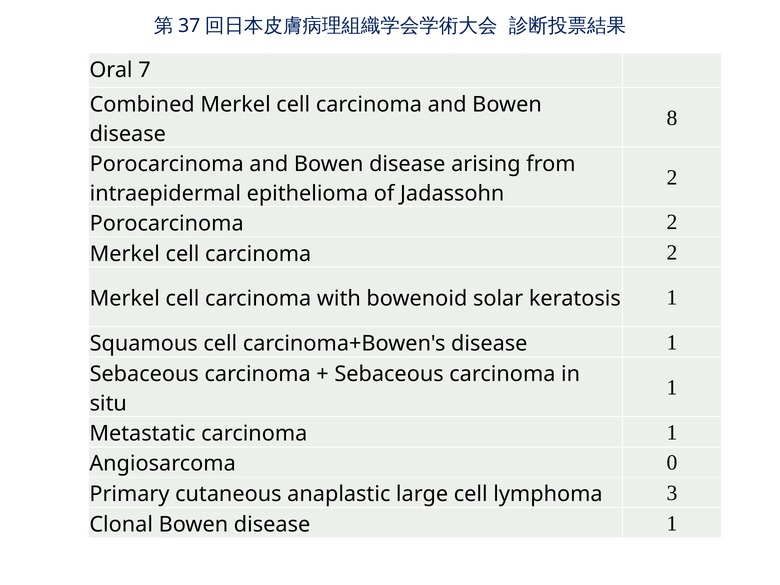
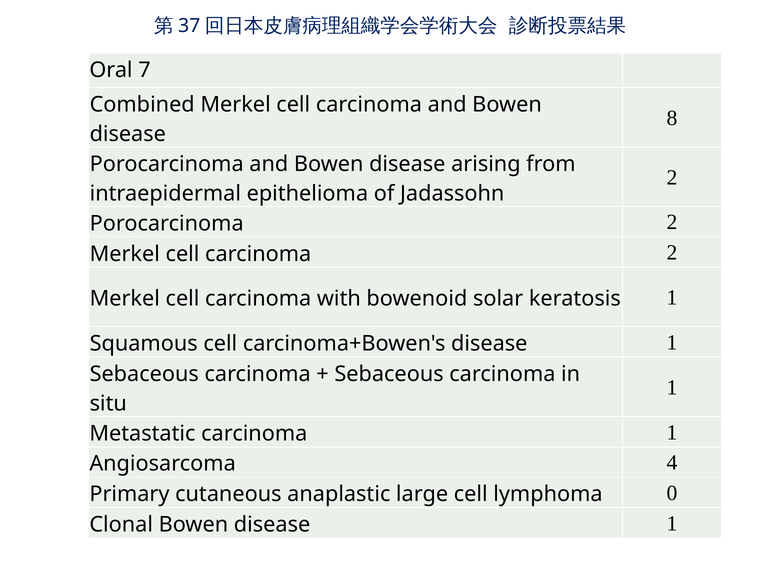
0: 0 -> 4
3: 3 -> 0
